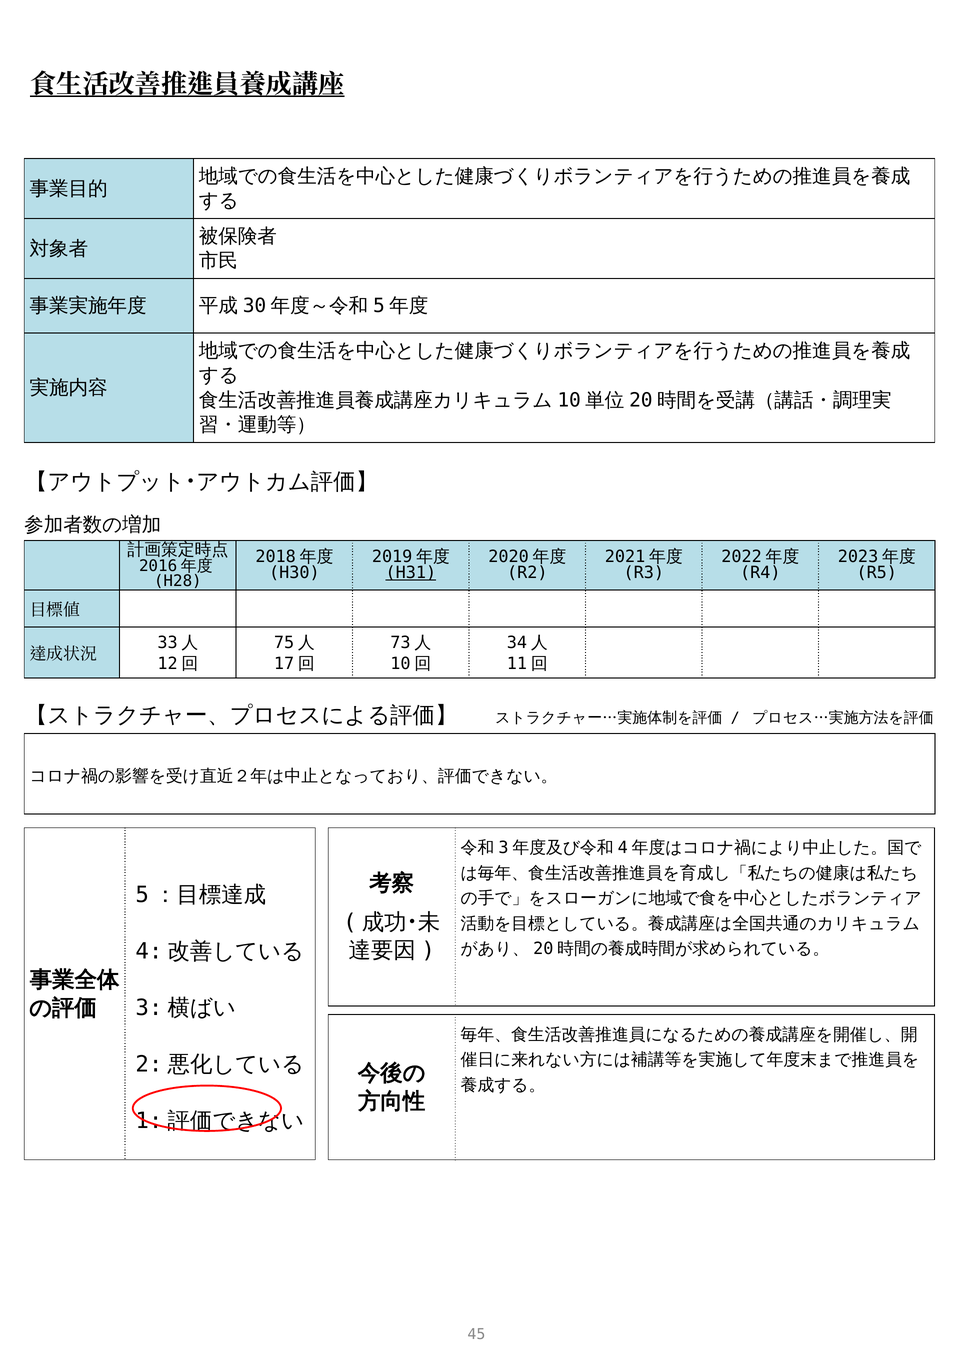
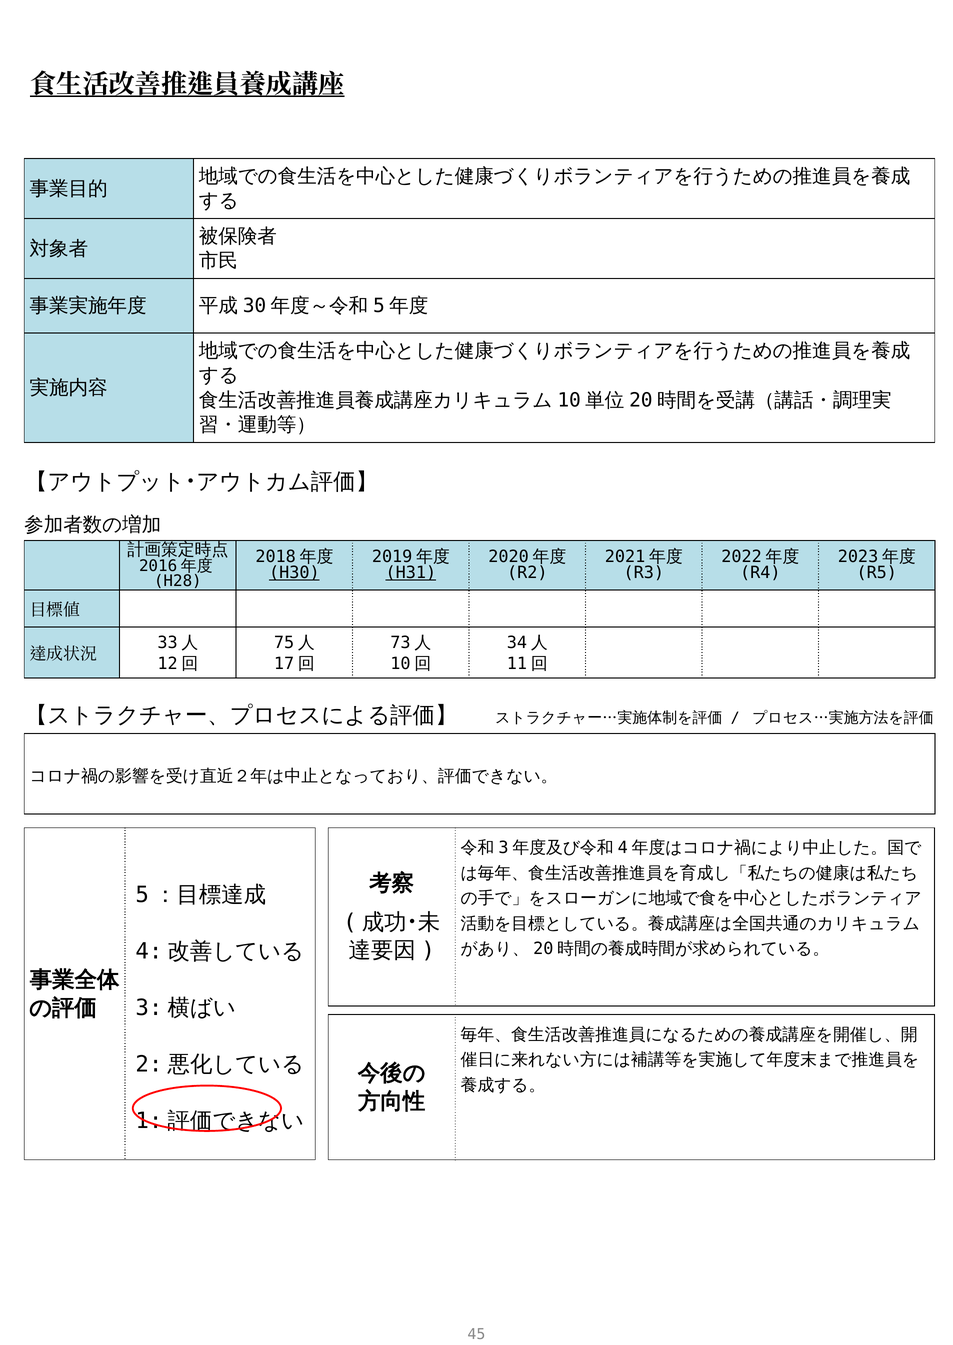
H30 underline: none -> present
